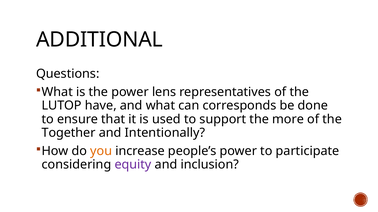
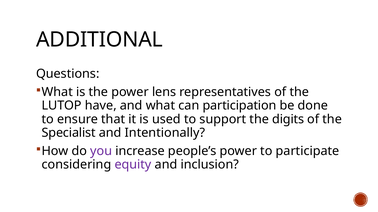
corresponds: corresponds -> participation
more: more -> digits
Together: Together -> Specialist
you colour: orange -> purple
